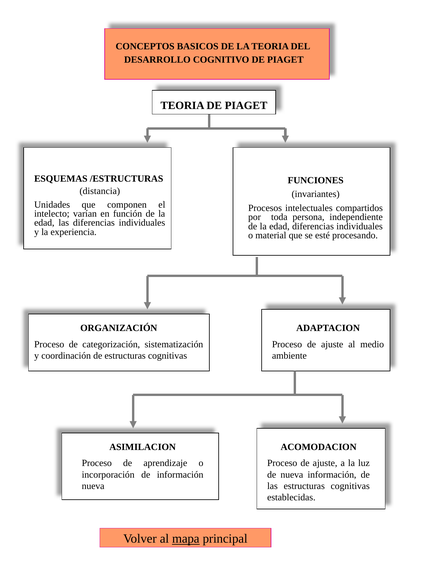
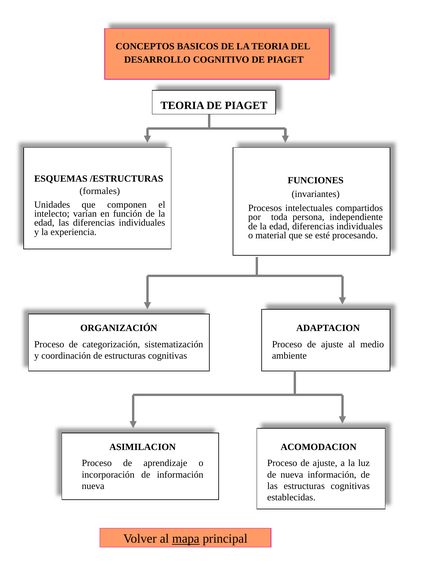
distancia: distancia -> formales
